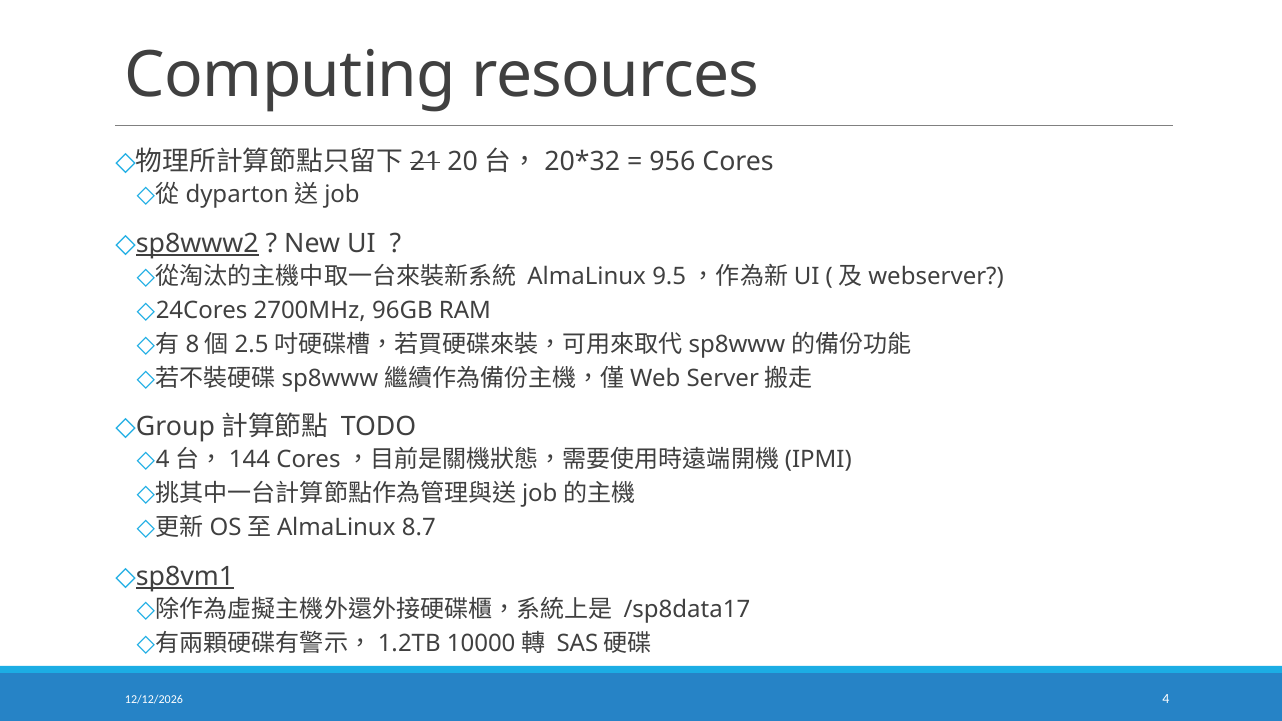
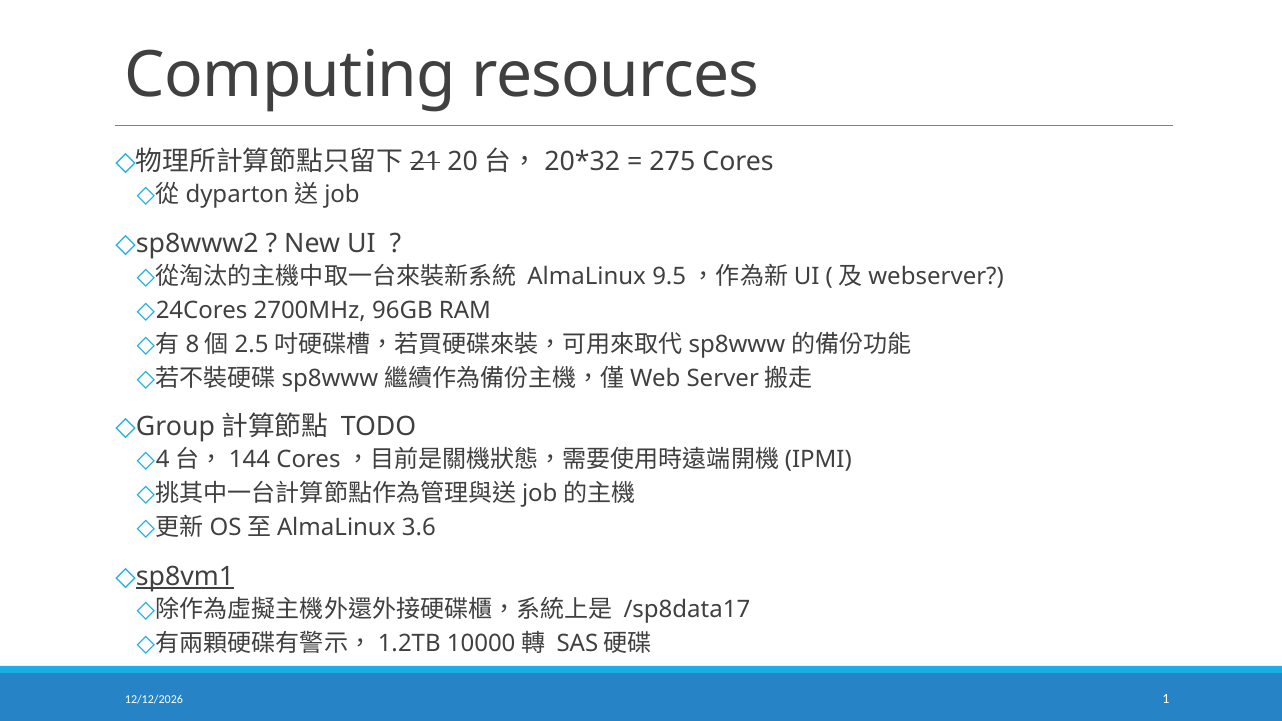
956: 956 -> 275
sp8www2 underline: present -> none
8.7: 8.7 -> 3.6
4: 4 -> 1
